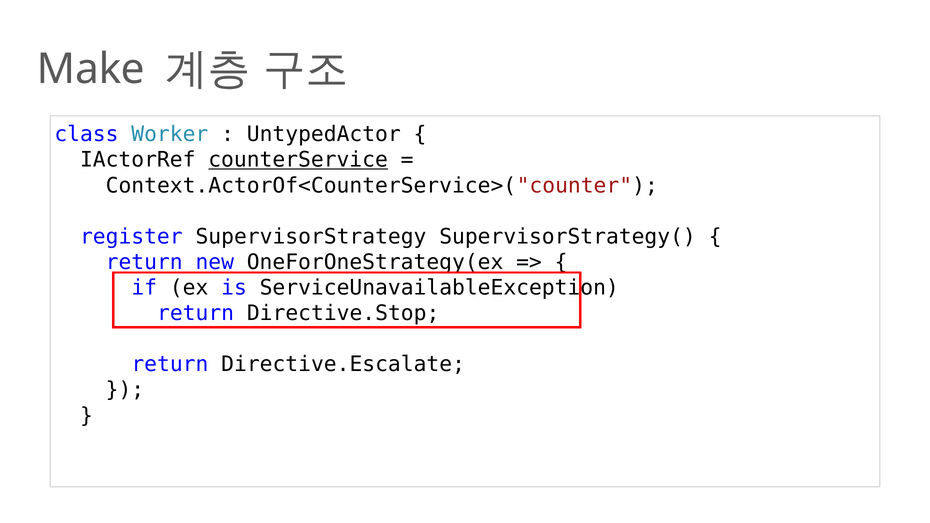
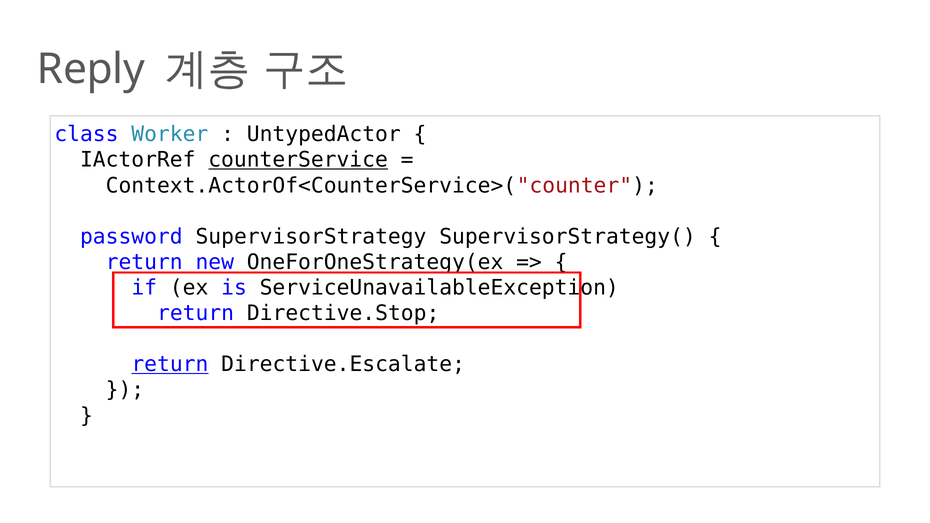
Make: Make -> Reply
register: register -> password
return at (170, 364) underline: none -> present
